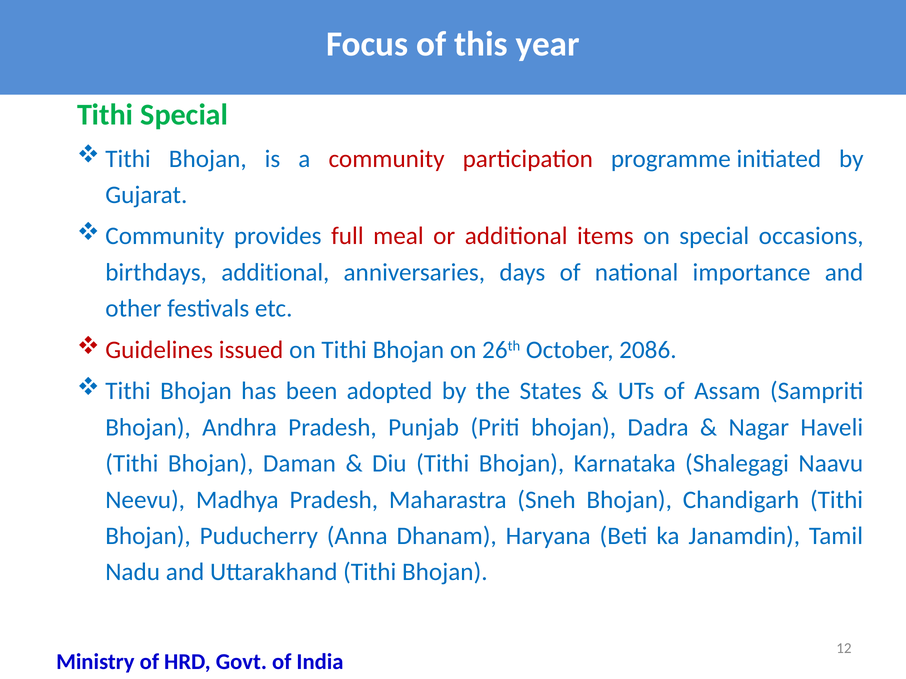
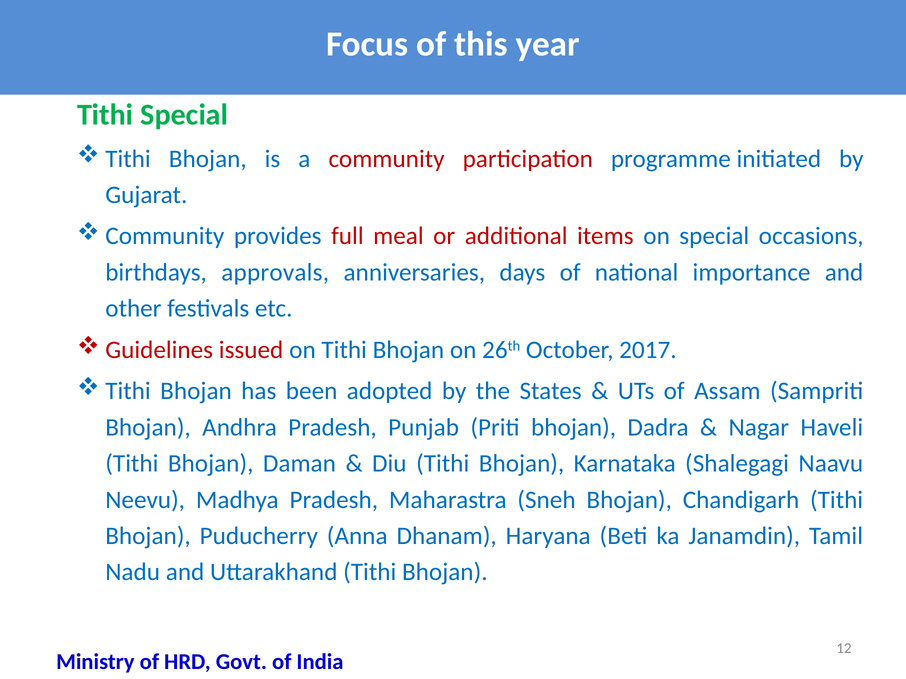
birthdays additional: additional -> approvals
2086: 2086 -> 2017
